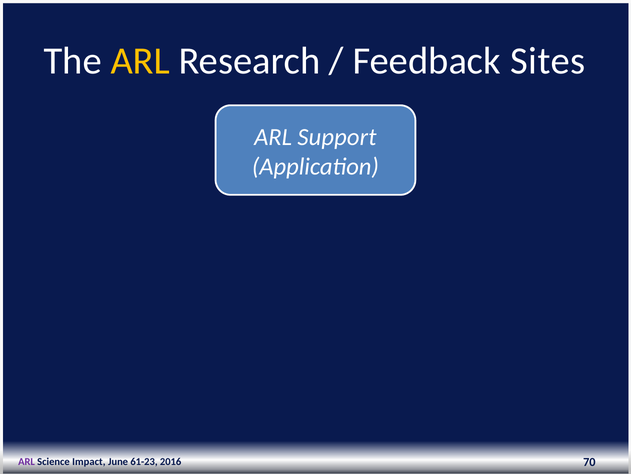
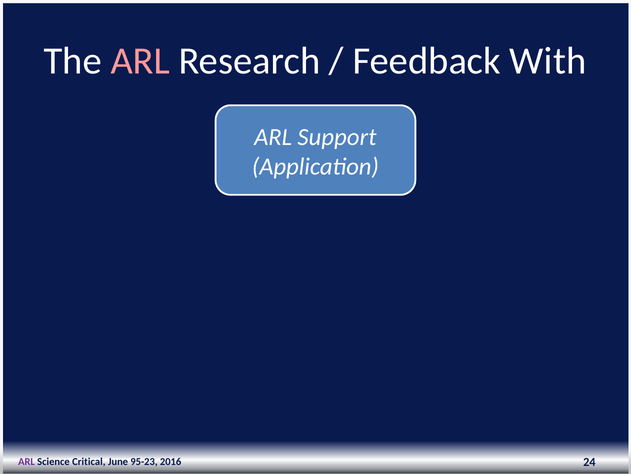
ARL at (140, 61) colour: yellow -> pink
Sites: Sites -> With
Impact: Impact -> Critical
61-23: 61-23 -> 95-23
70: 70 -> 24
